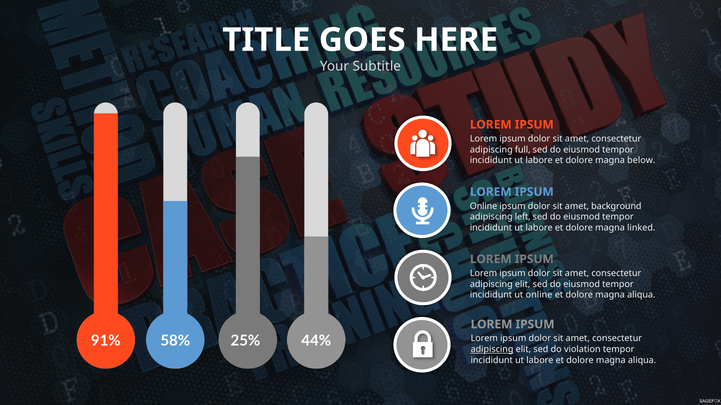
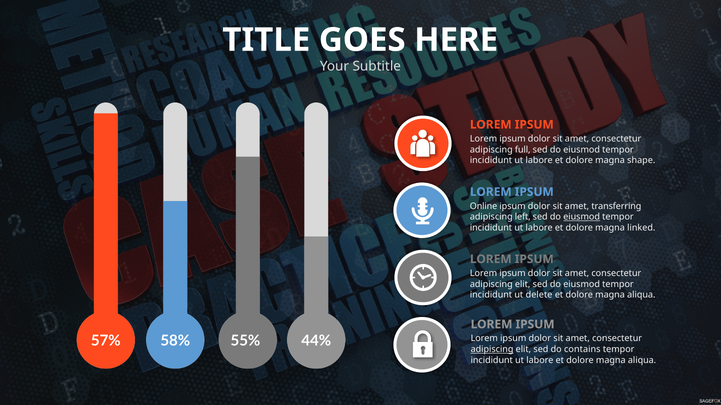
below: below -> shape
background: background -> transferring
eiusmod at (582, 217) underline: none -> present
ut online: online -> delete
91%: 91% -> 57%
25%: 25% -> 55%
violation: violation -> contains
